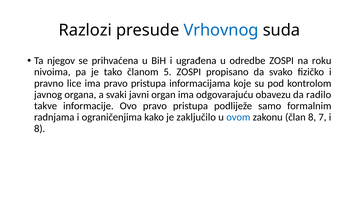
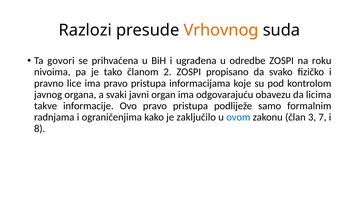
Vrhovnog colour: blue -> orange
njegov: njegov -> govori
5: 5 -> 2
radilo: radilo -> licima
član 8: 8 -> 3
